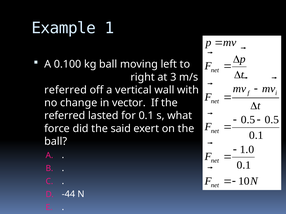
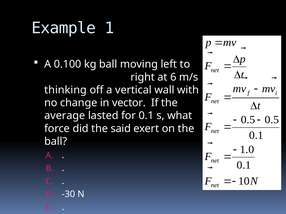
3: 3 -> 6
referred at (66, 90): referred -> thinking
referred at (65, 116): referred -> average
-44: -44 -> -30
